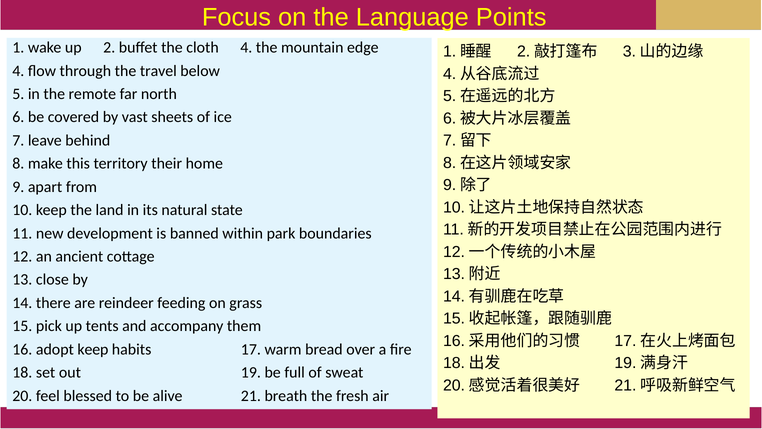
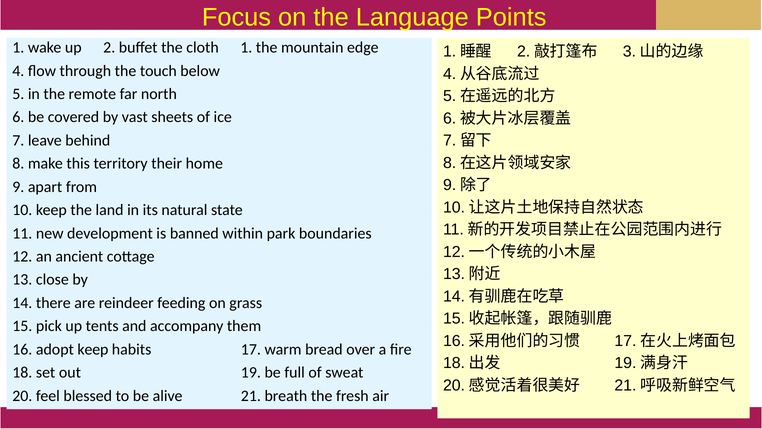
cloth 4: 4 -> 1
travel: travel -> touch
